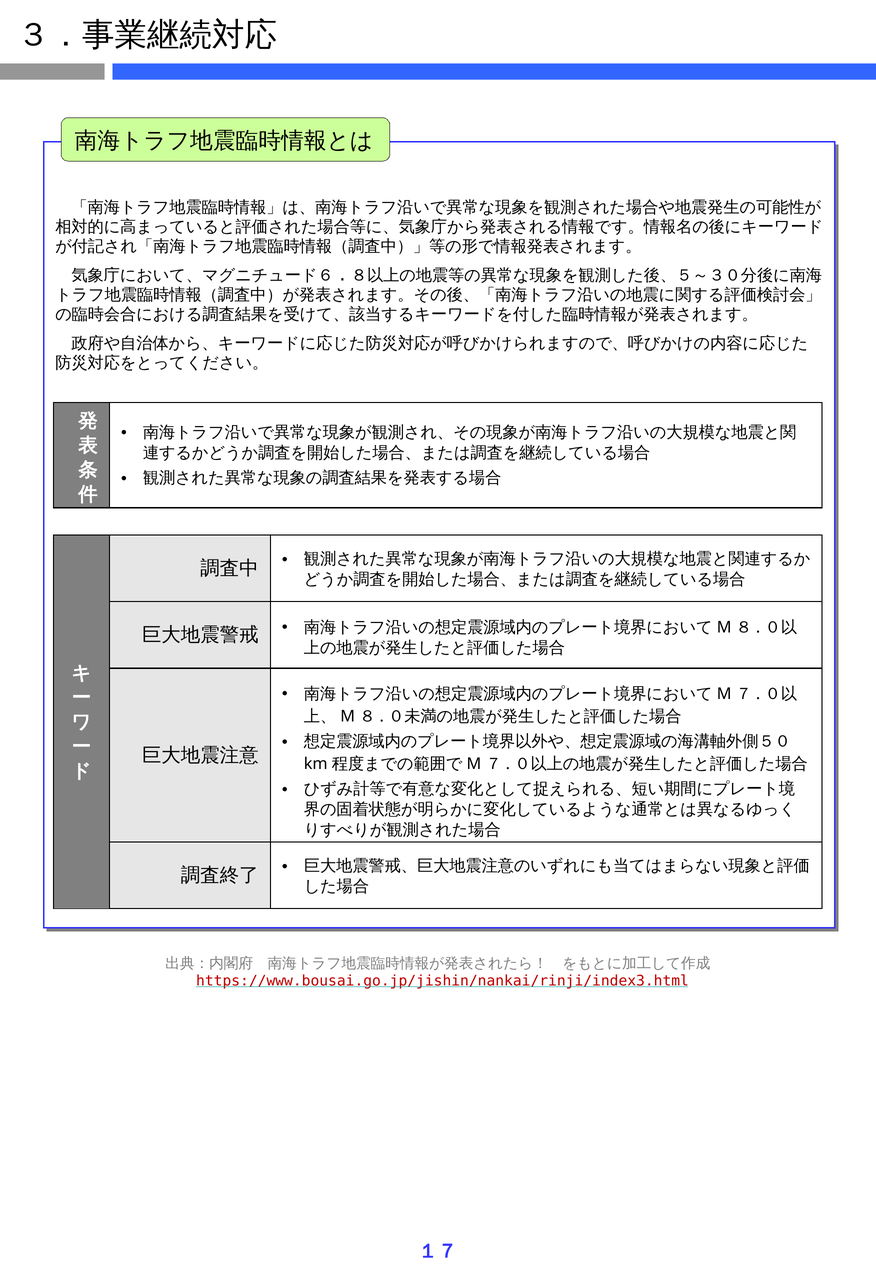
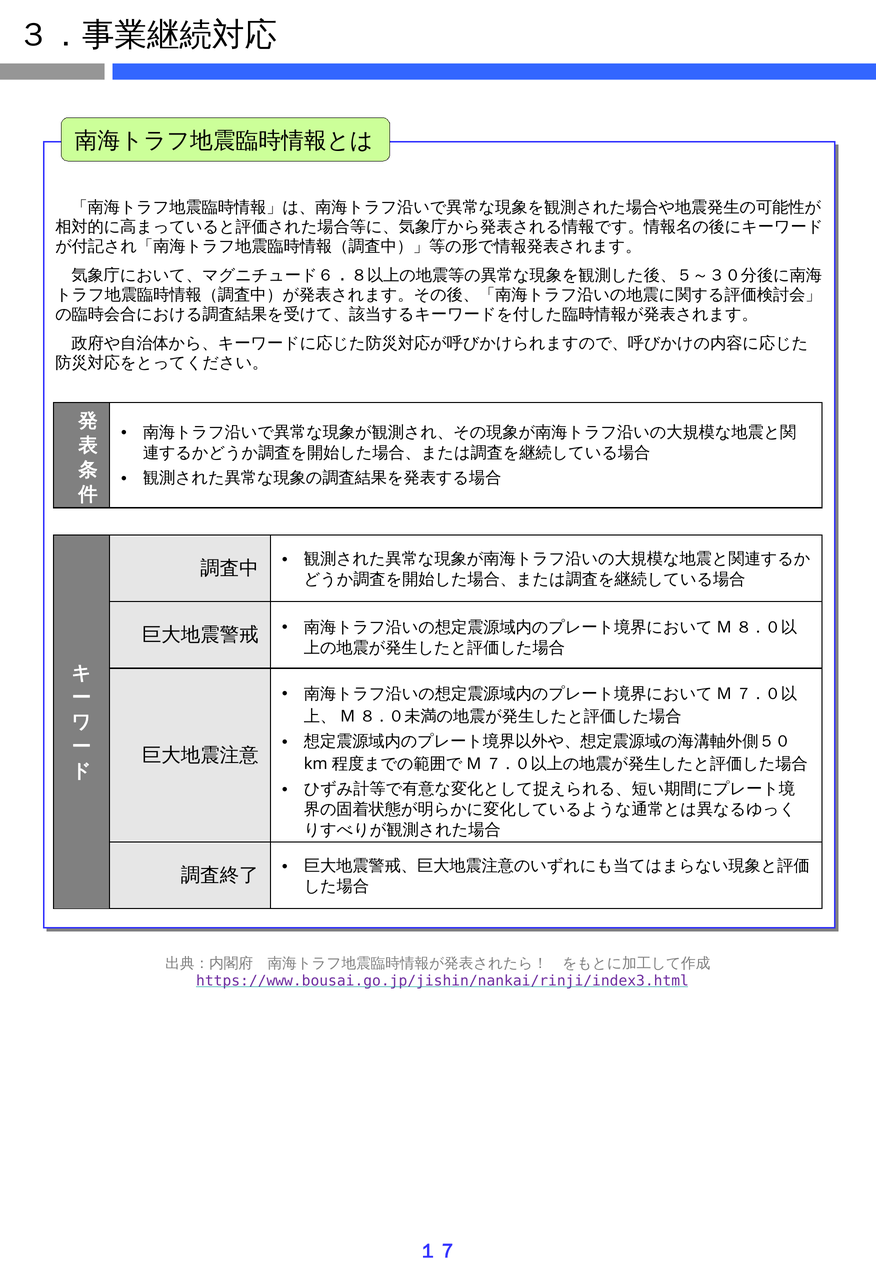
https://www.bousai.go.jp/jishin/nankai/rinji/index3.html colour: red -> purple
